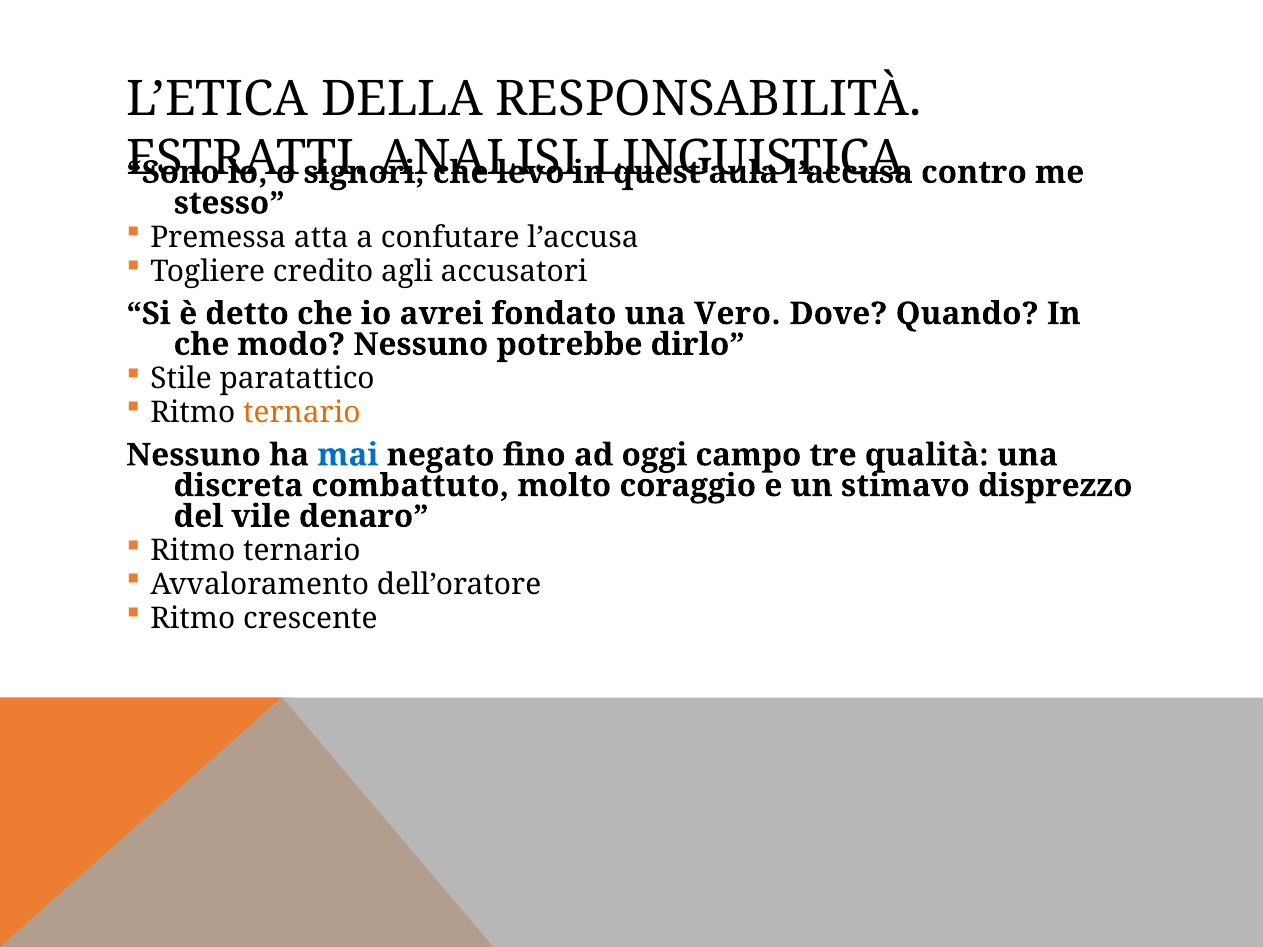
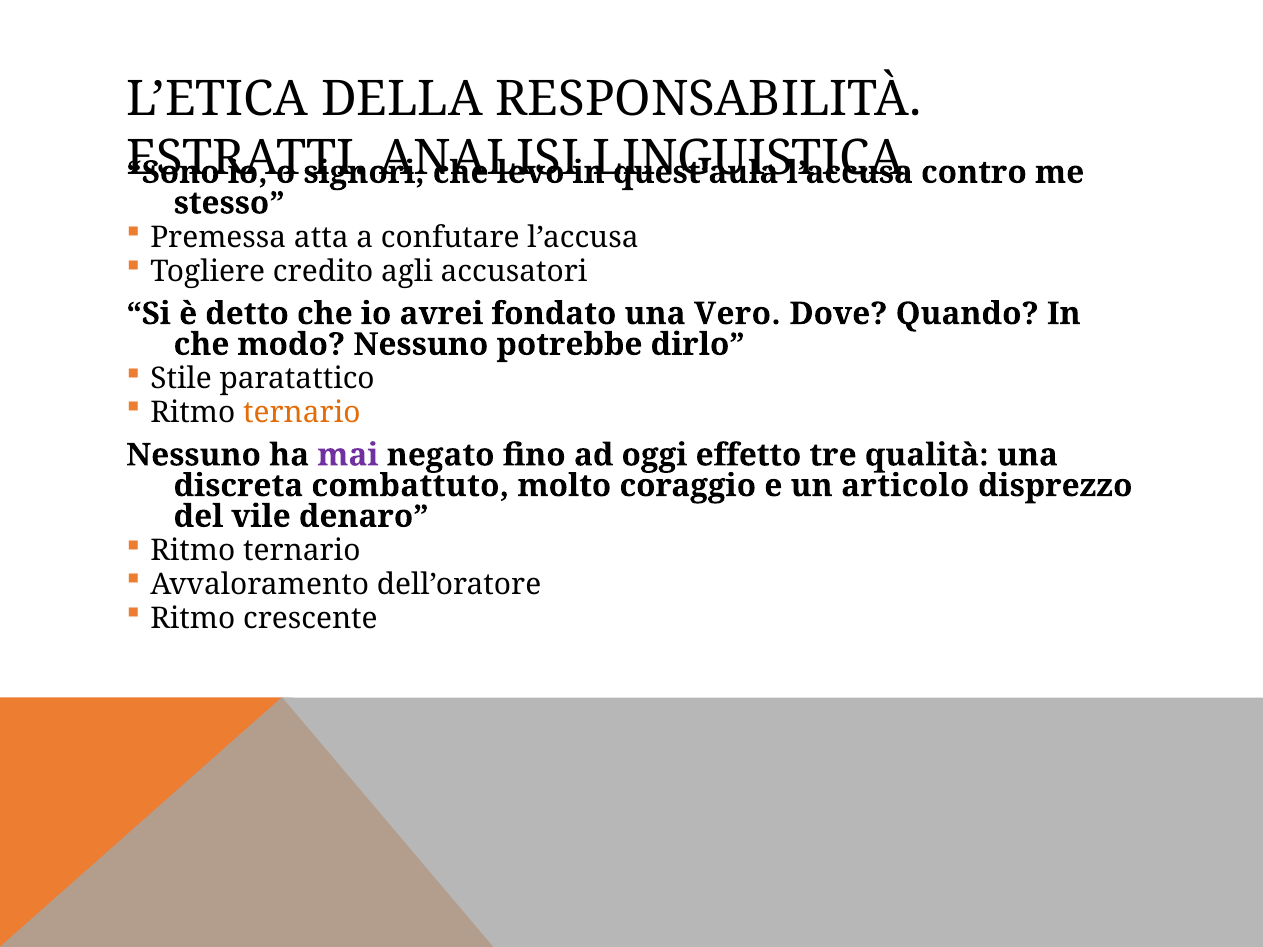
mai colour: blue -> purple
campo: campo -> effetto
stimavo: stimavo -> articolo
